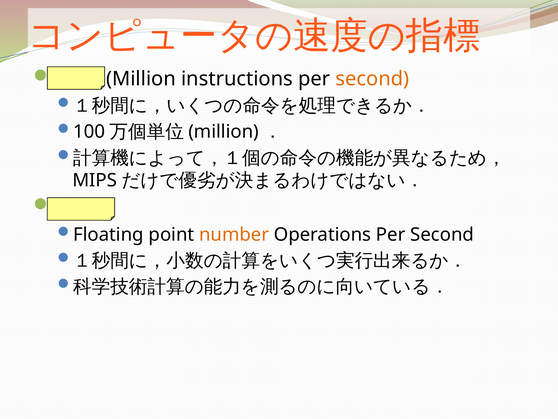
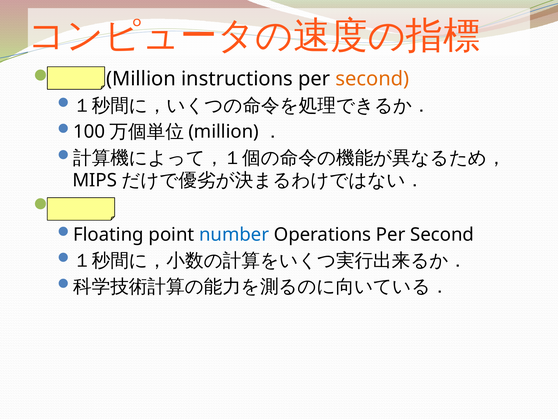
number colour: orange -> blue
